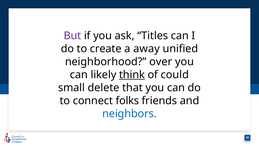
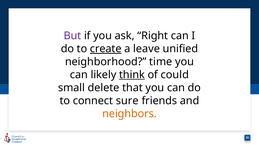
Titles: Titles -> Right
create underline: none -> present
away: away -> leave
over: over -> time
folks: folks -> sure
neighbors colour: blue -> orange
